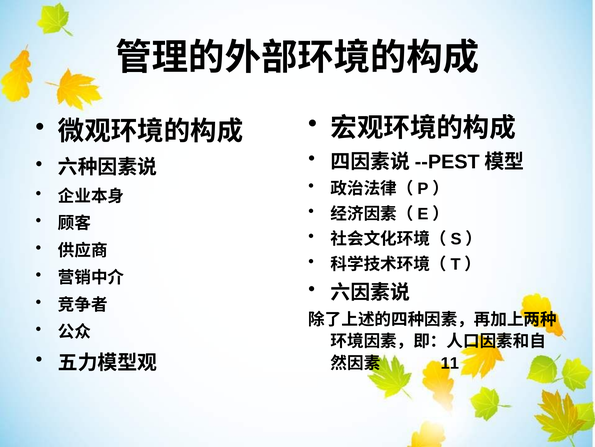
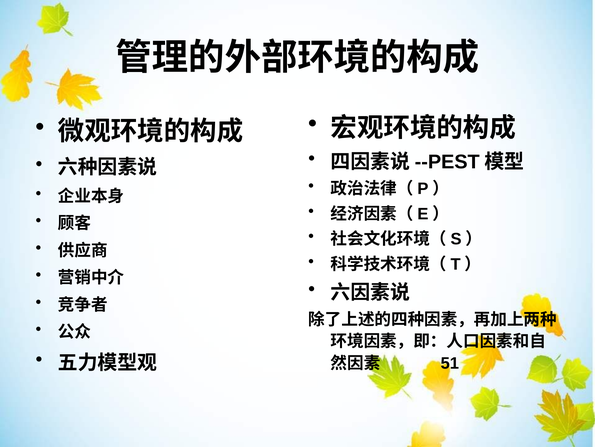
11: 11 -> 51
